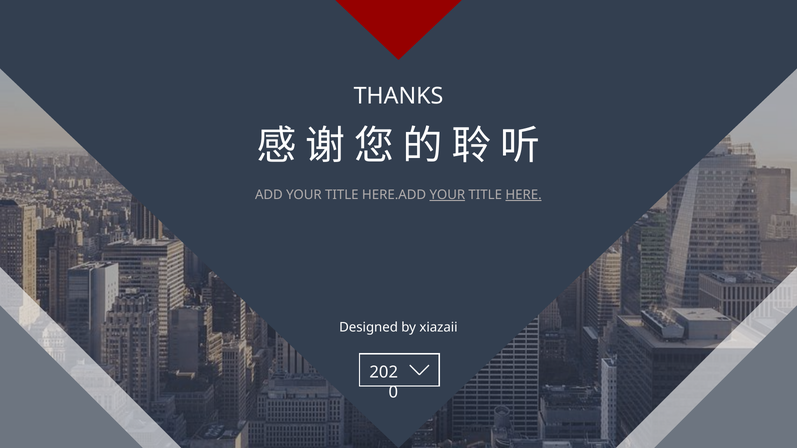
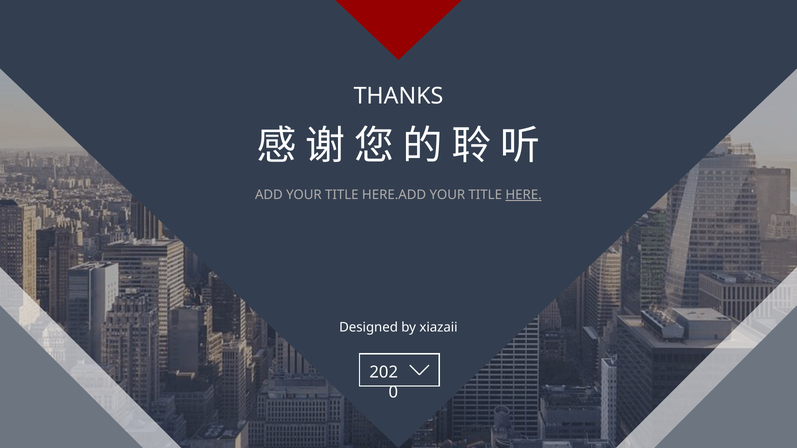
YOUR at (447, 195) underline: present -> none
